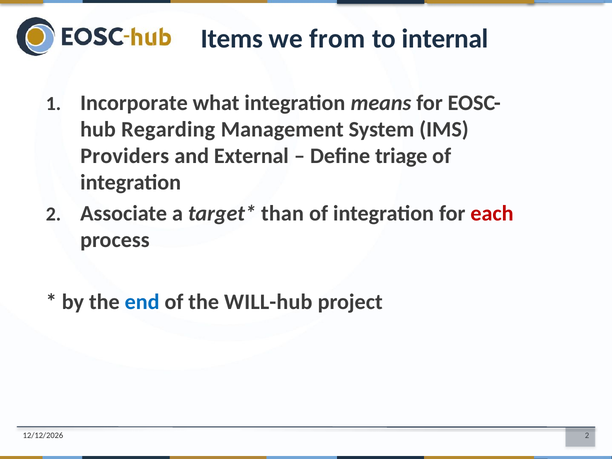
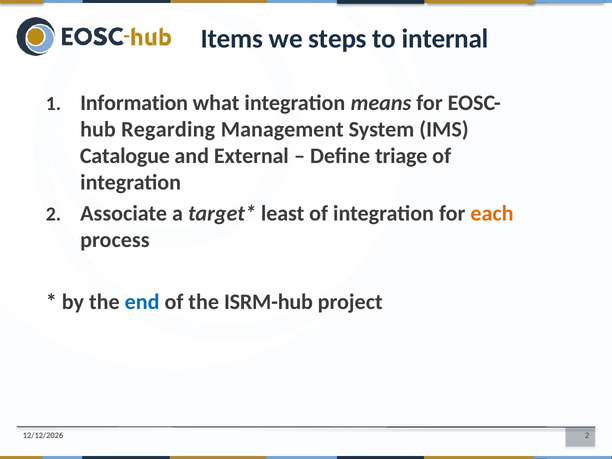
from: from -> steps
Incorporate: Incorporate -> Information
Providers: Providers -> Catalogue
than: than -> least
each colour: red -> orange
WILL-hub: WILL-hub -> ISRM-hub
